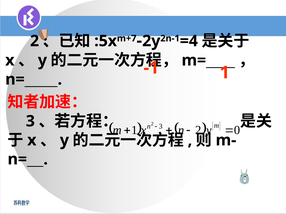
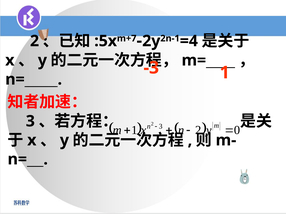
-1: -1 -> -3
